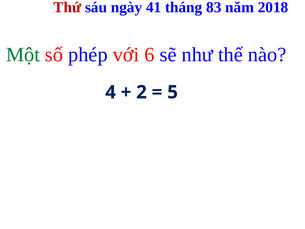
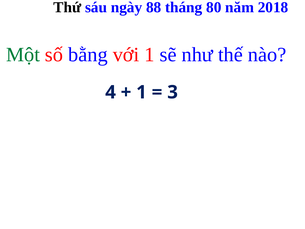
Thứ colour: red -> black
41: 41 -> 88
83: 83 -> 80
phép: phép -> bằng
với 6: 6 -> 1
2 at (141, 92): 2 -> 1
5: 5 -> 3
